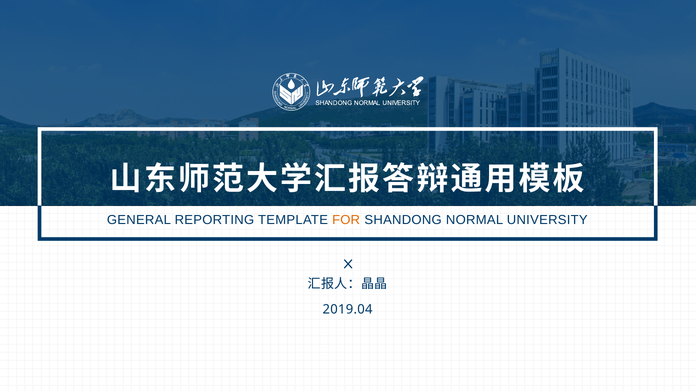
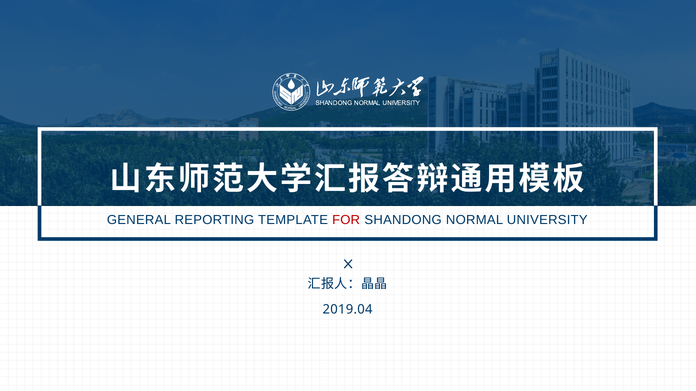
FOR colour: orange -> red
